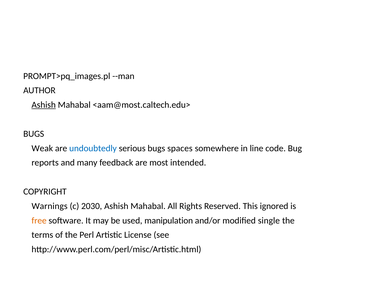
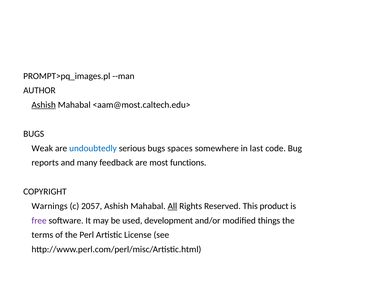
line: line -> last
intended: intended -> functions
2030: 2030 -> 2057
All underline: none -> present
ignored: ignored -> product
free colour: orange -> purple
manipulation: manipulation -> development
single: single -> things
